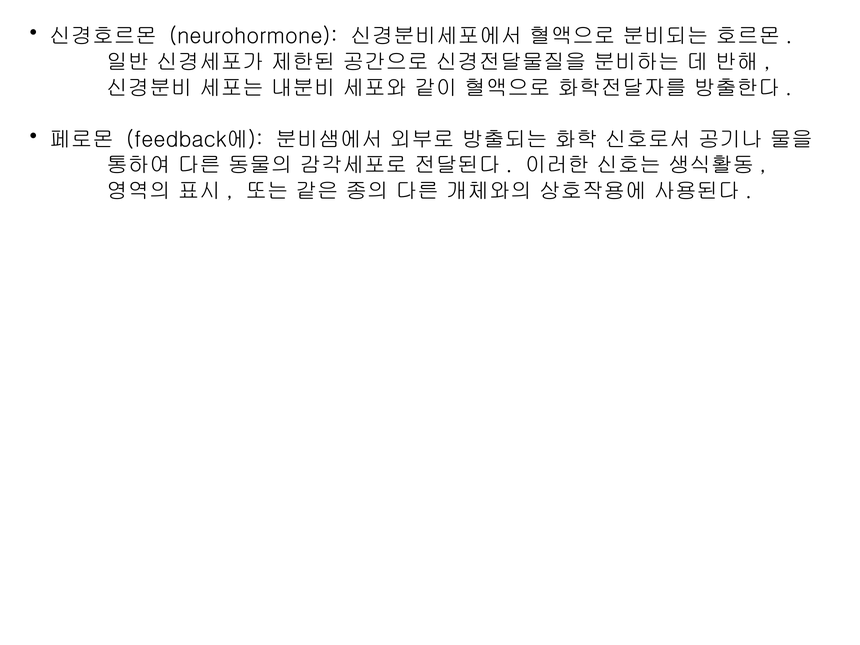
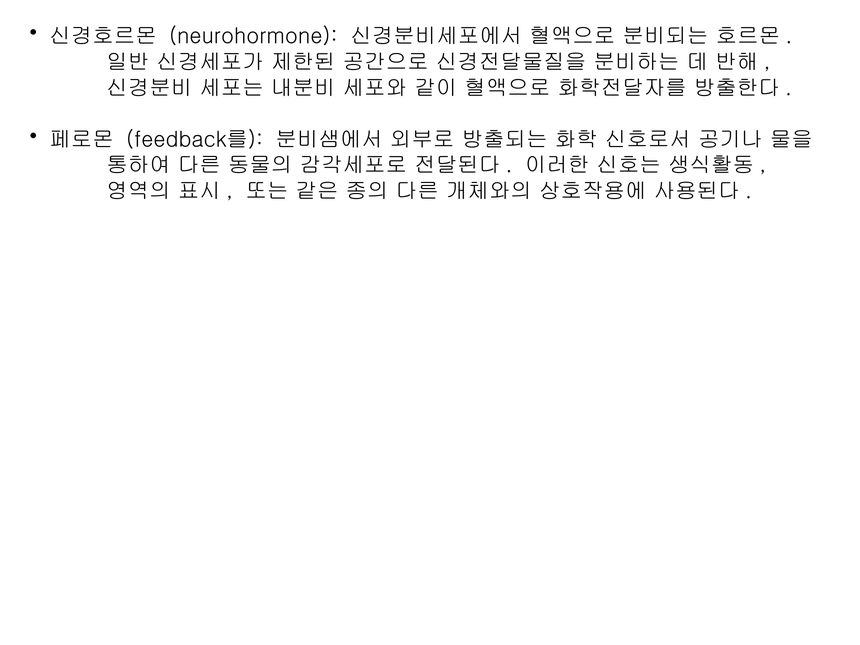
feedback에: feedback에 -> feedback를
